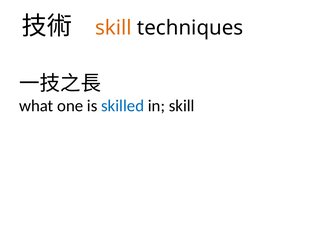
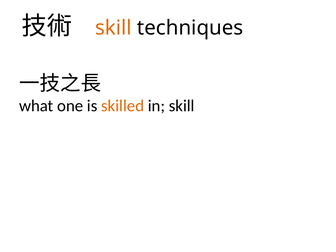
skilled colour: blue -> orange
